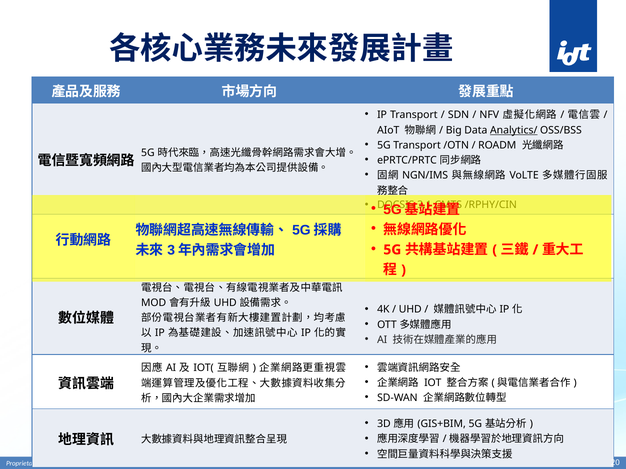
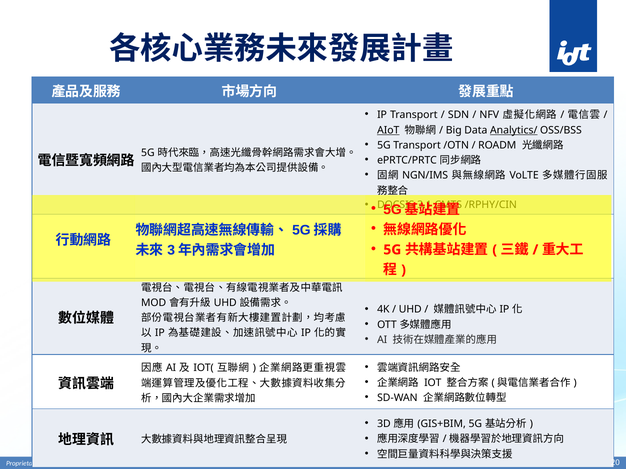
AIoT underline: none -> present
